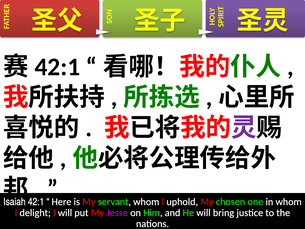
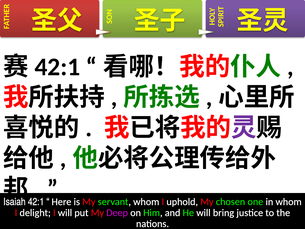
Jesse: Jesse -> Deep
